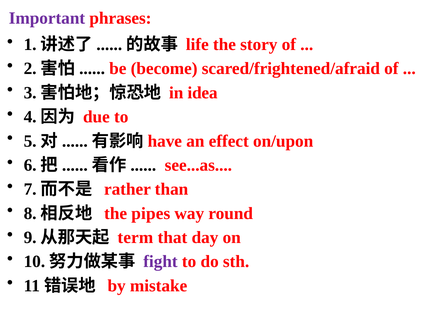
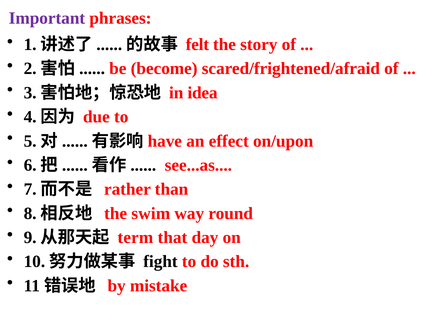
life: life -> felt
pipes: pipes -> swim
fight colour: purple -> black
